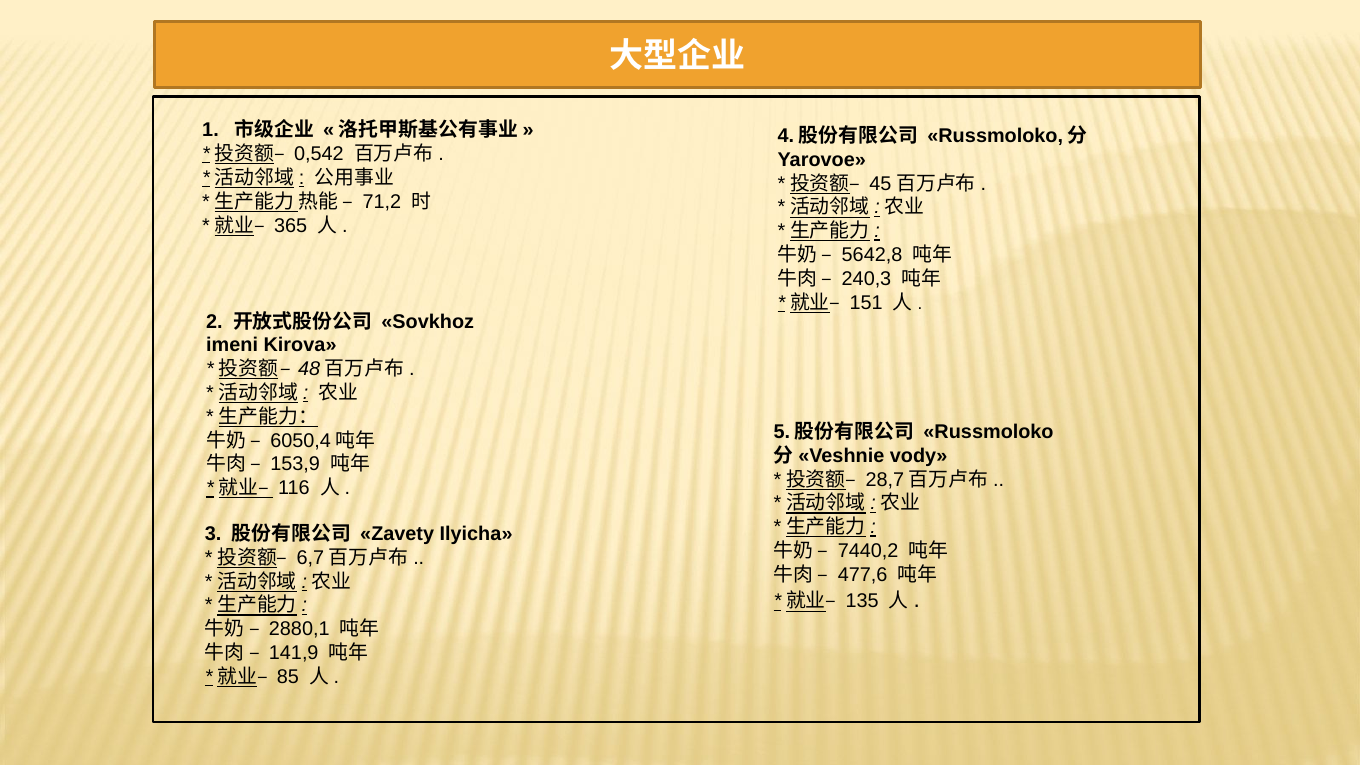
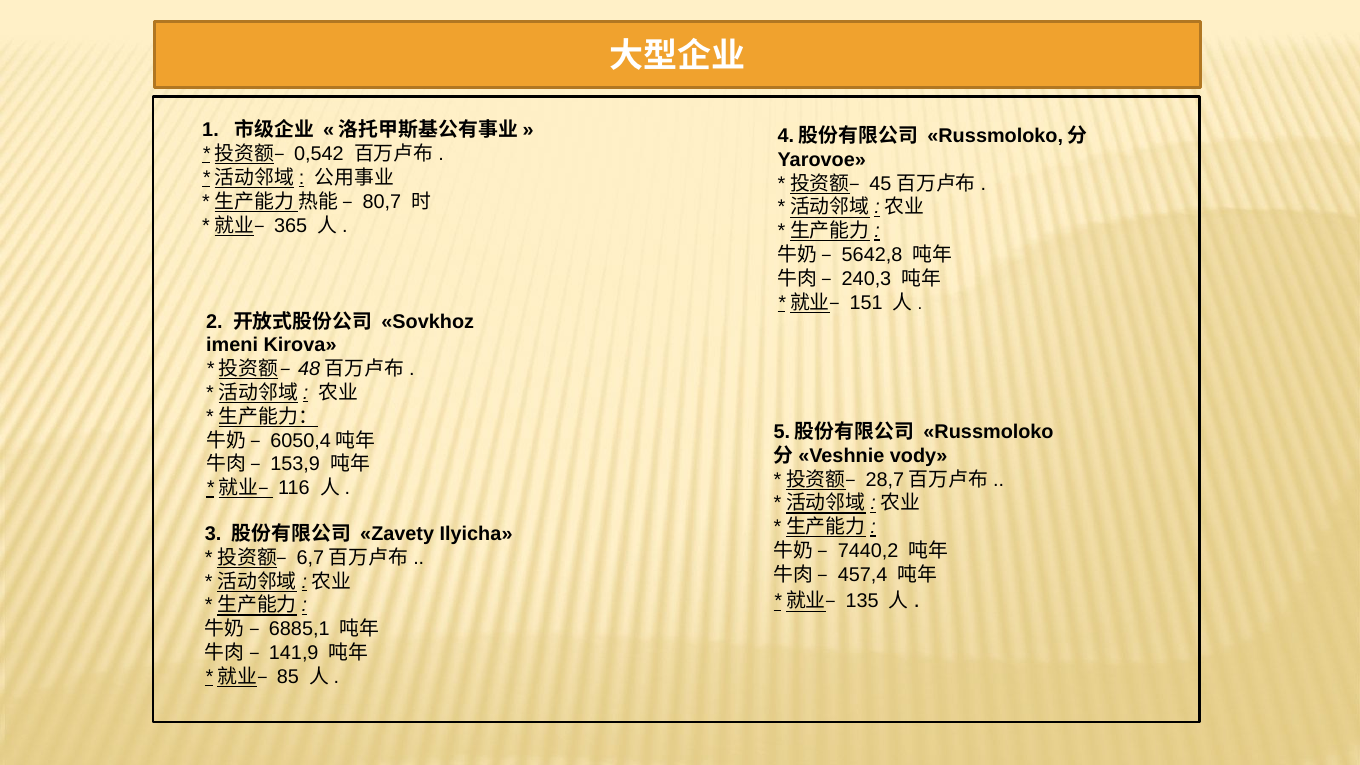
71,2: 71,2 -> 80,7
477,6: 477,6 -> 457,4
2880,1: 2880,1 -> 6885,1
